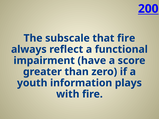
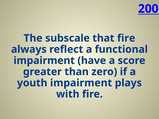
youth information: information -> impairment
